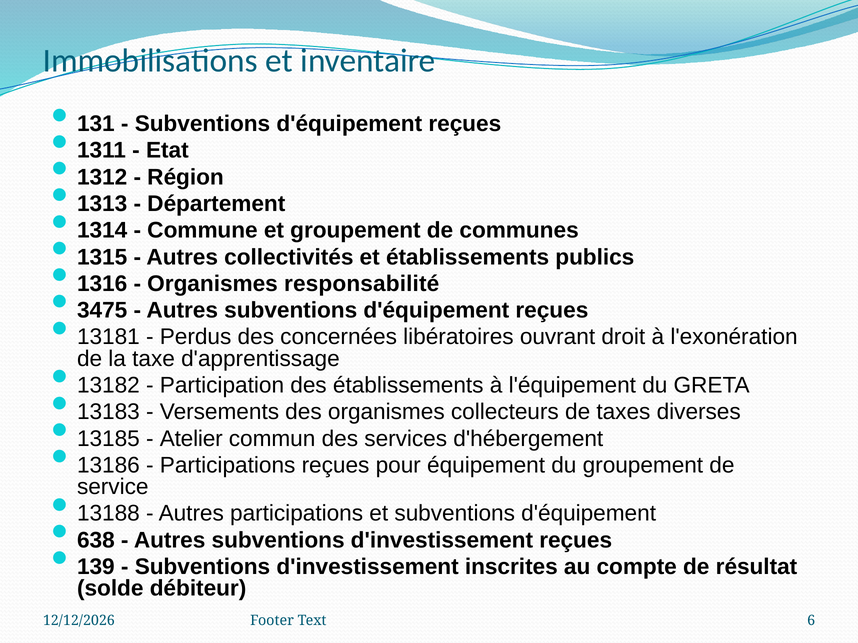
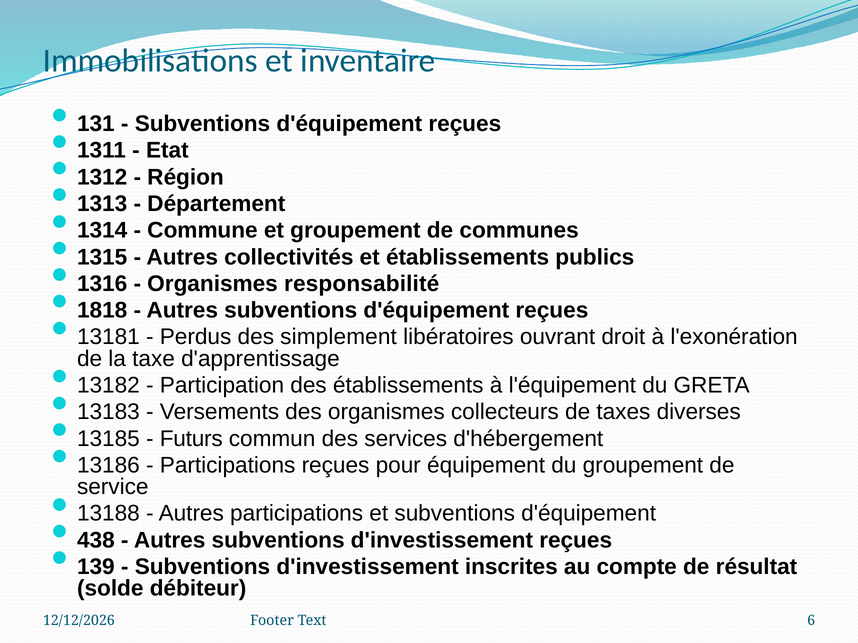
3475: 3475 -> 1818
concernées: concernées -> simplement
Atelier: Atelier -> Futurs
638: 638 -> 438
